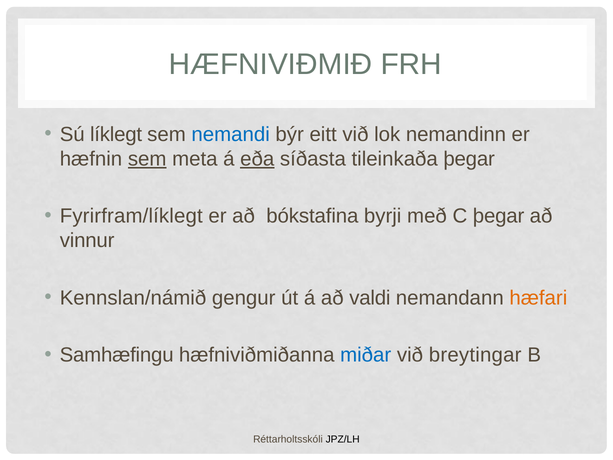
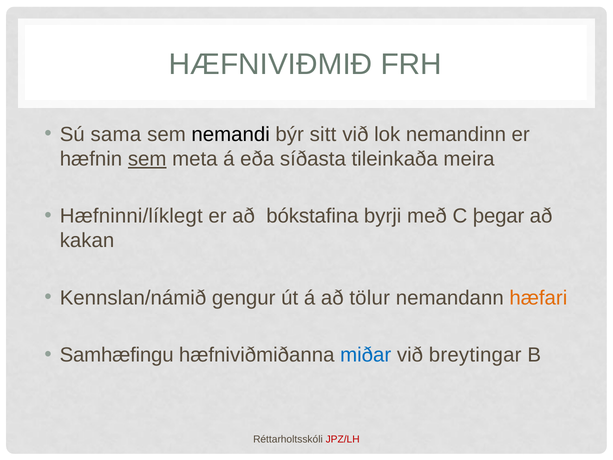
líklegt: líklegt -> sama
nemandi colour: blue -> black
eitt: eitt -> sitt
eða underline: present -> none
tileinkaða þegar: þegar -> meira
Fyrirfram/líklegt: Fyrirfram/líklegt -> Hæfninni/líklegt
vinnur: vinnur -> kakan
valdi: valdi -> tölur
JPZ/LH colour: black -> red
